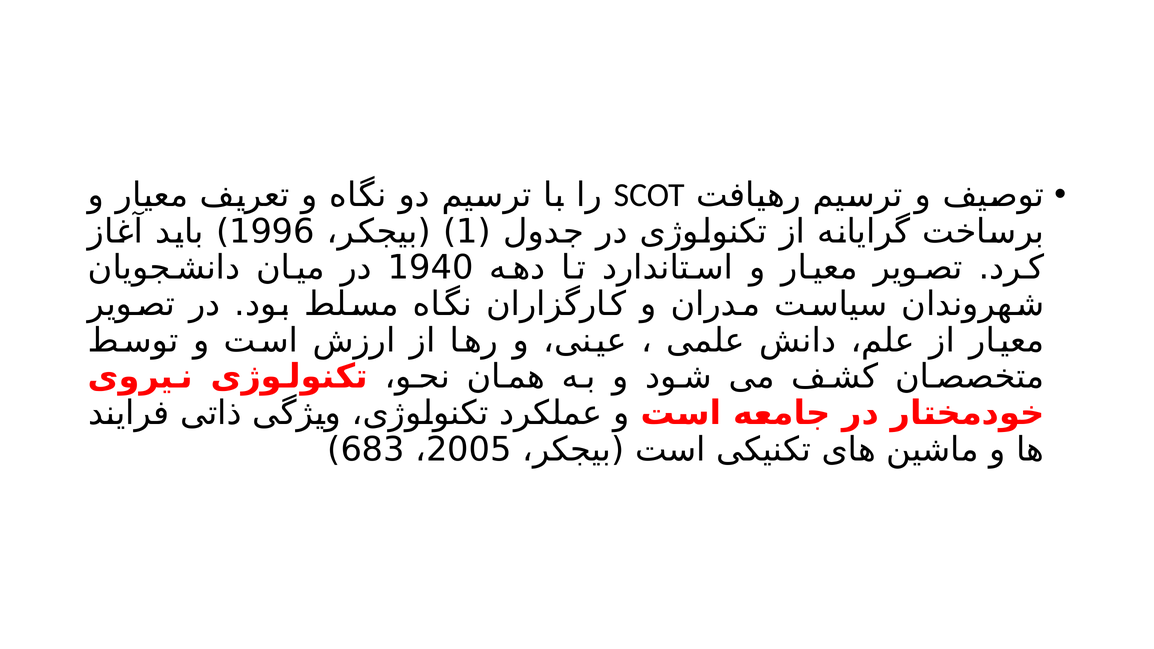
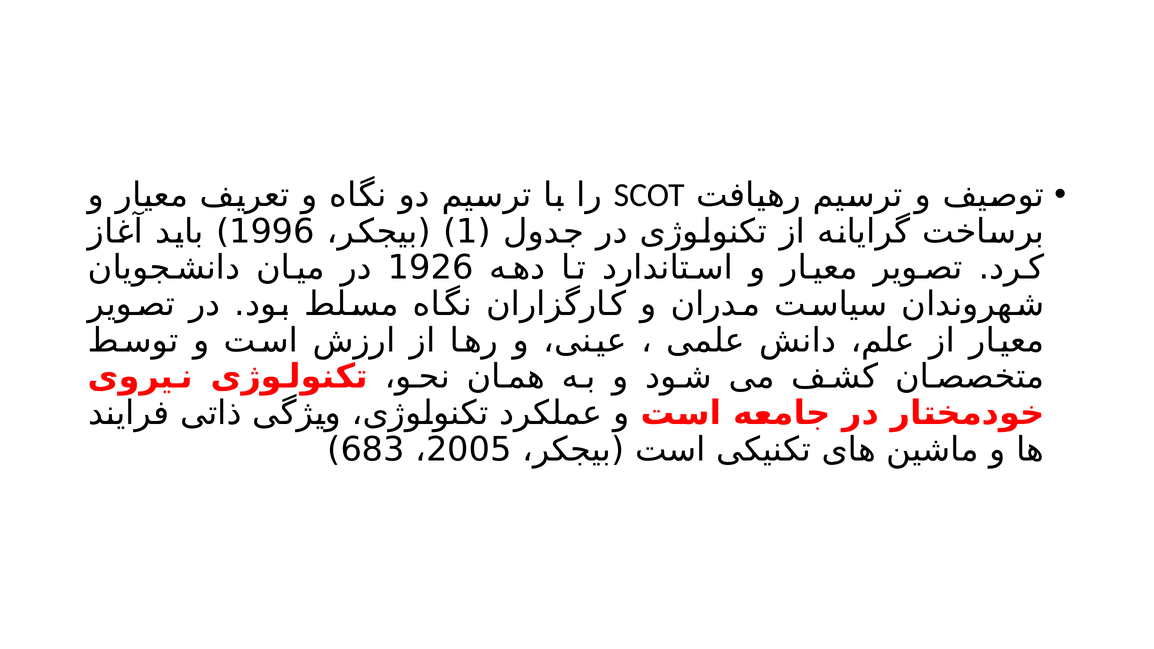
1940: 1940 -> 1926
